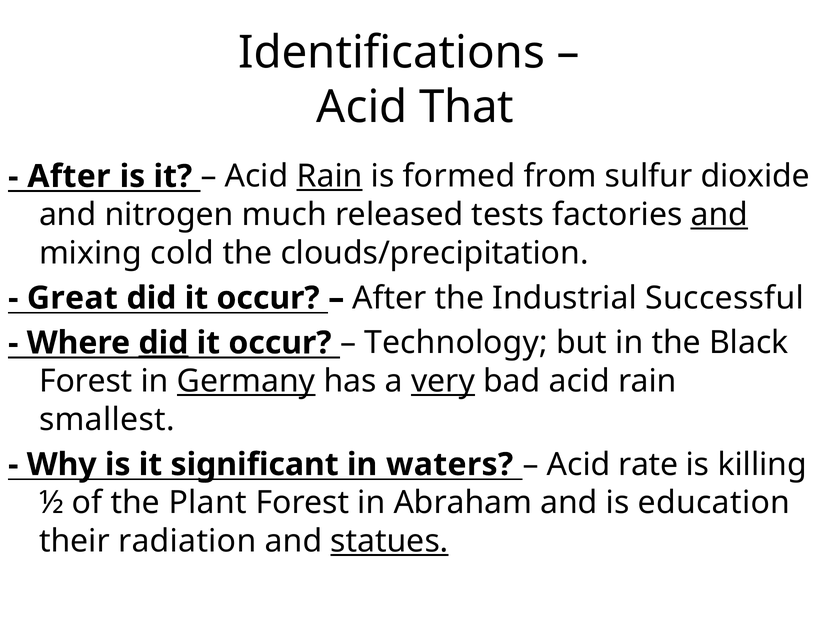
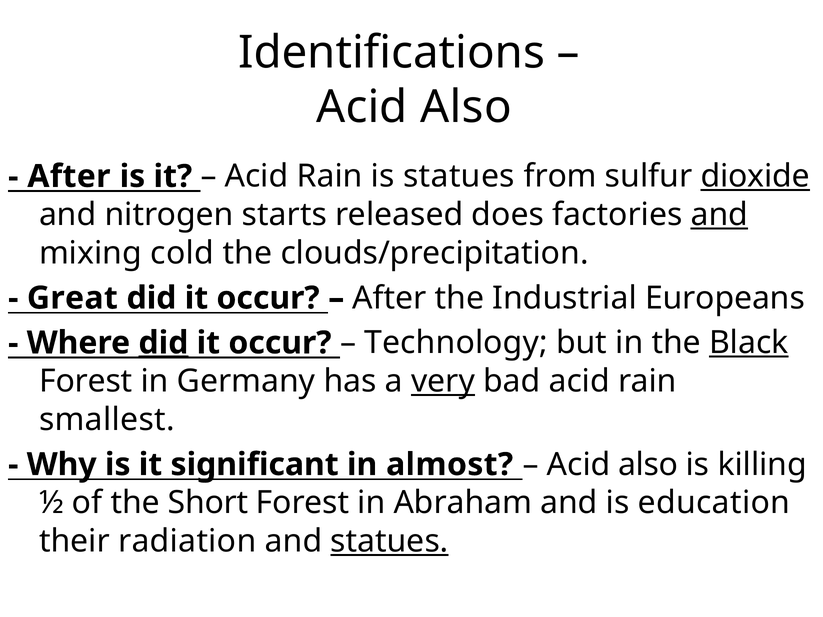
That at (466, 107): That -> Also
Rain at (330, 176) underline: present -> none
is formed: formed -> statues
dioxide underline: none -> present
much: much -> starts
tests: tests -> does
Successful: Successful -> Europeans
Black underline: none -> present
Germany underline: present -> none
waters: waters -> almost
rate at (648, 465): rate -> also
Plant: Plant -> Short
